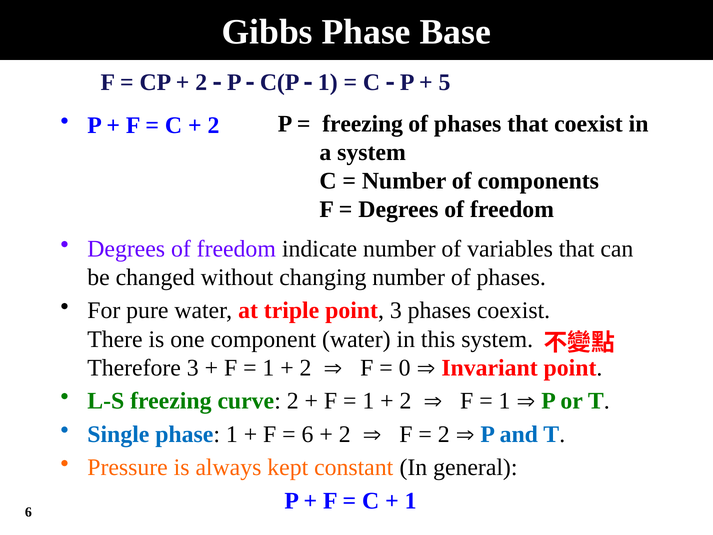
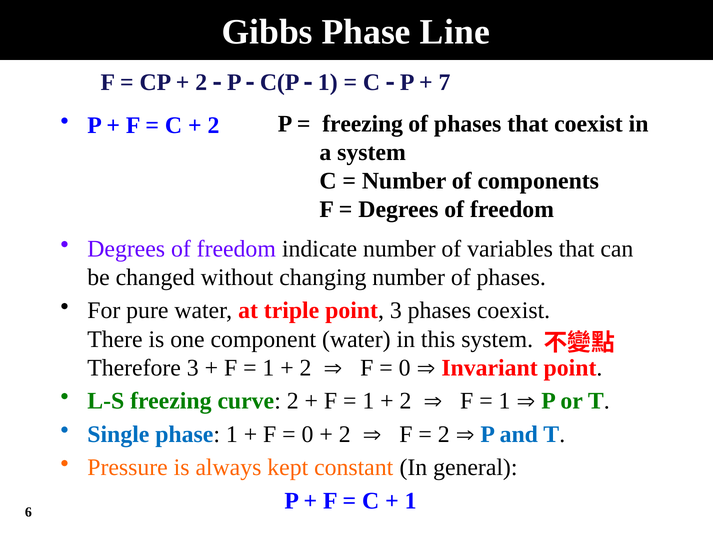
Base: Base -> Line
5: 5 -> 7
6 at (308, 434): 6 -> 0
